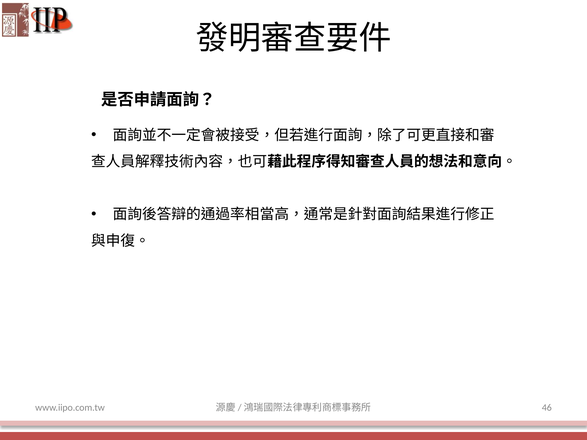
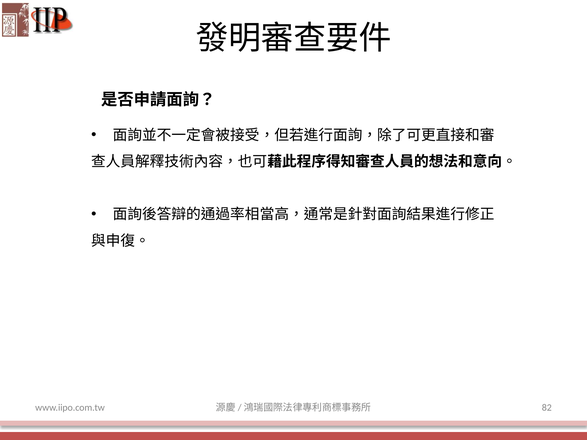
46: 46 -> 82
